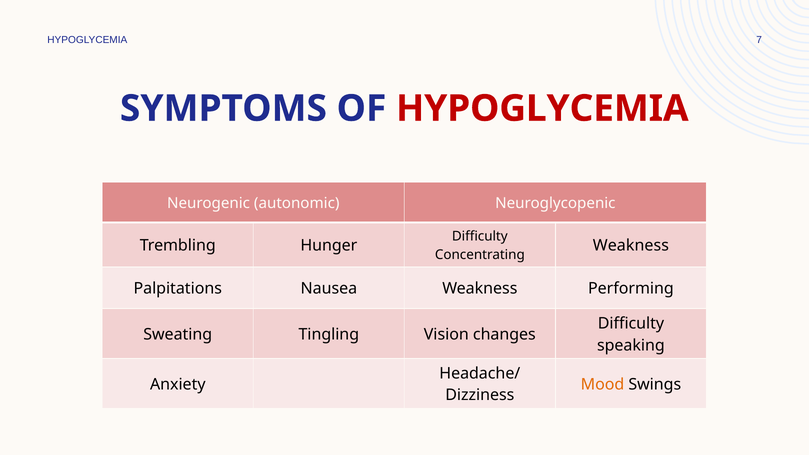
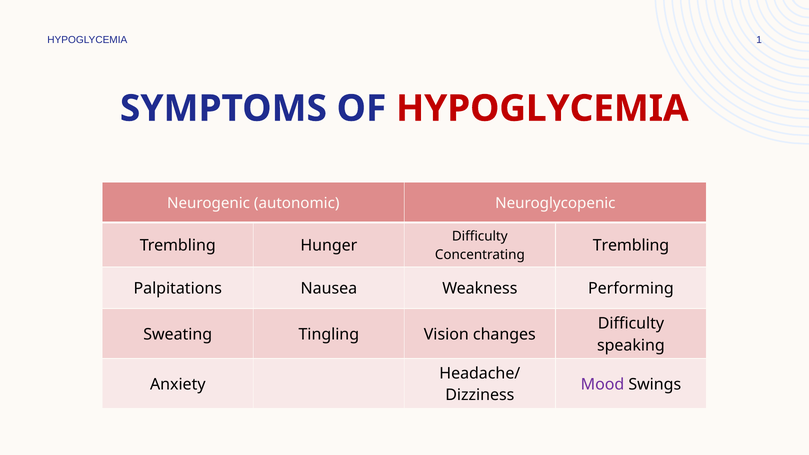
7: 7 -> 1
Weakness at (631, 246): Weakness -> Trembling
Mood colour: orange -> purple
